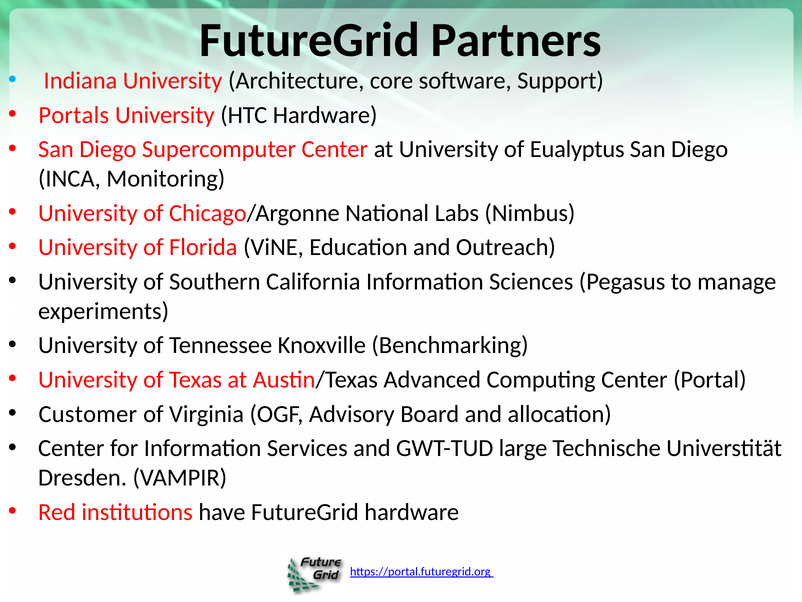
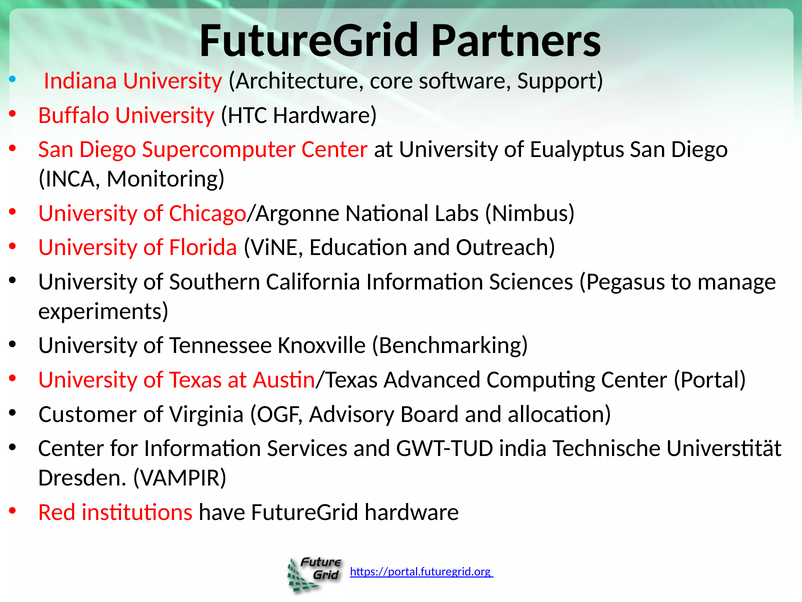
Portals: Portals -> Buffalo
large: large -> india
